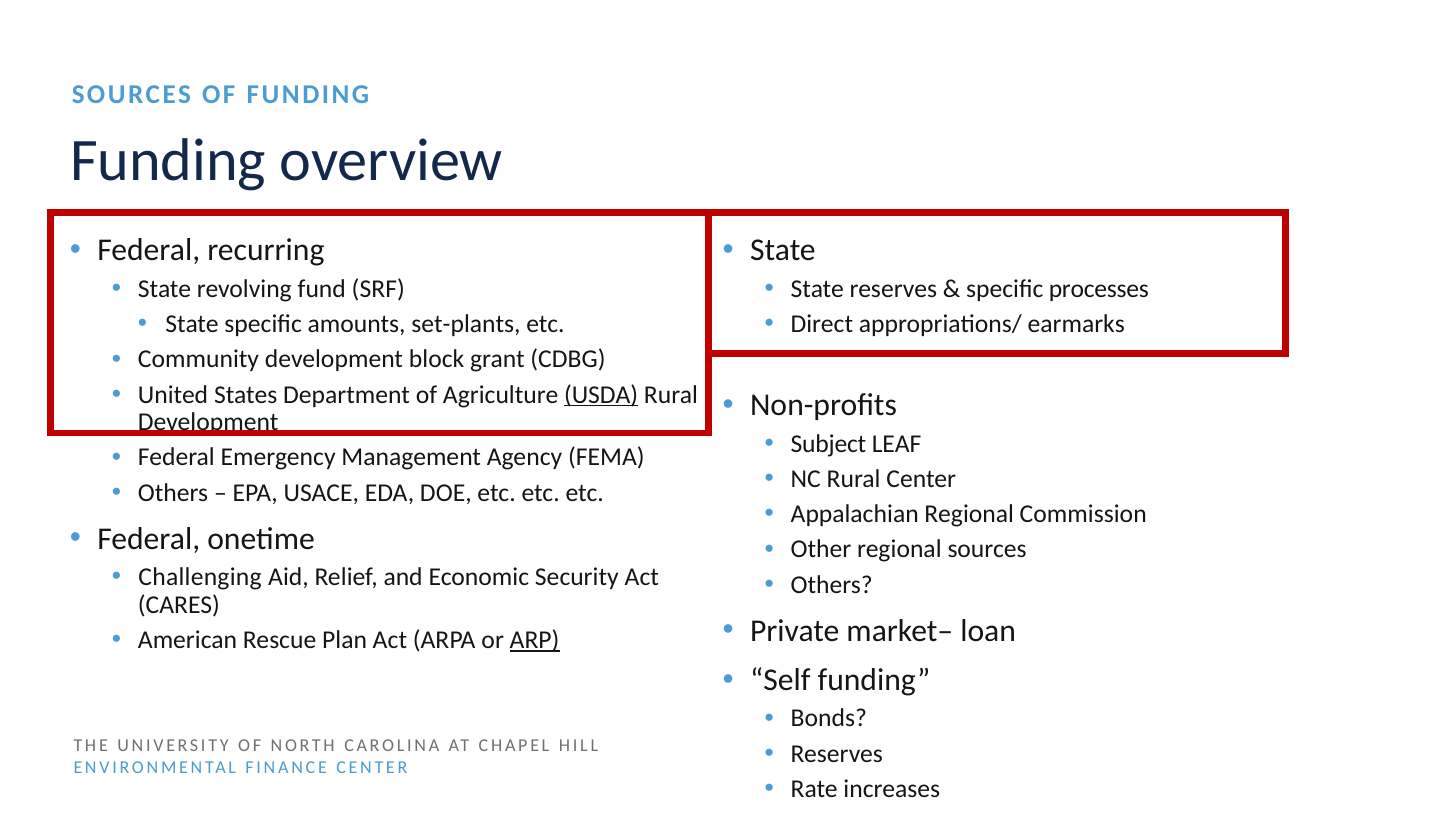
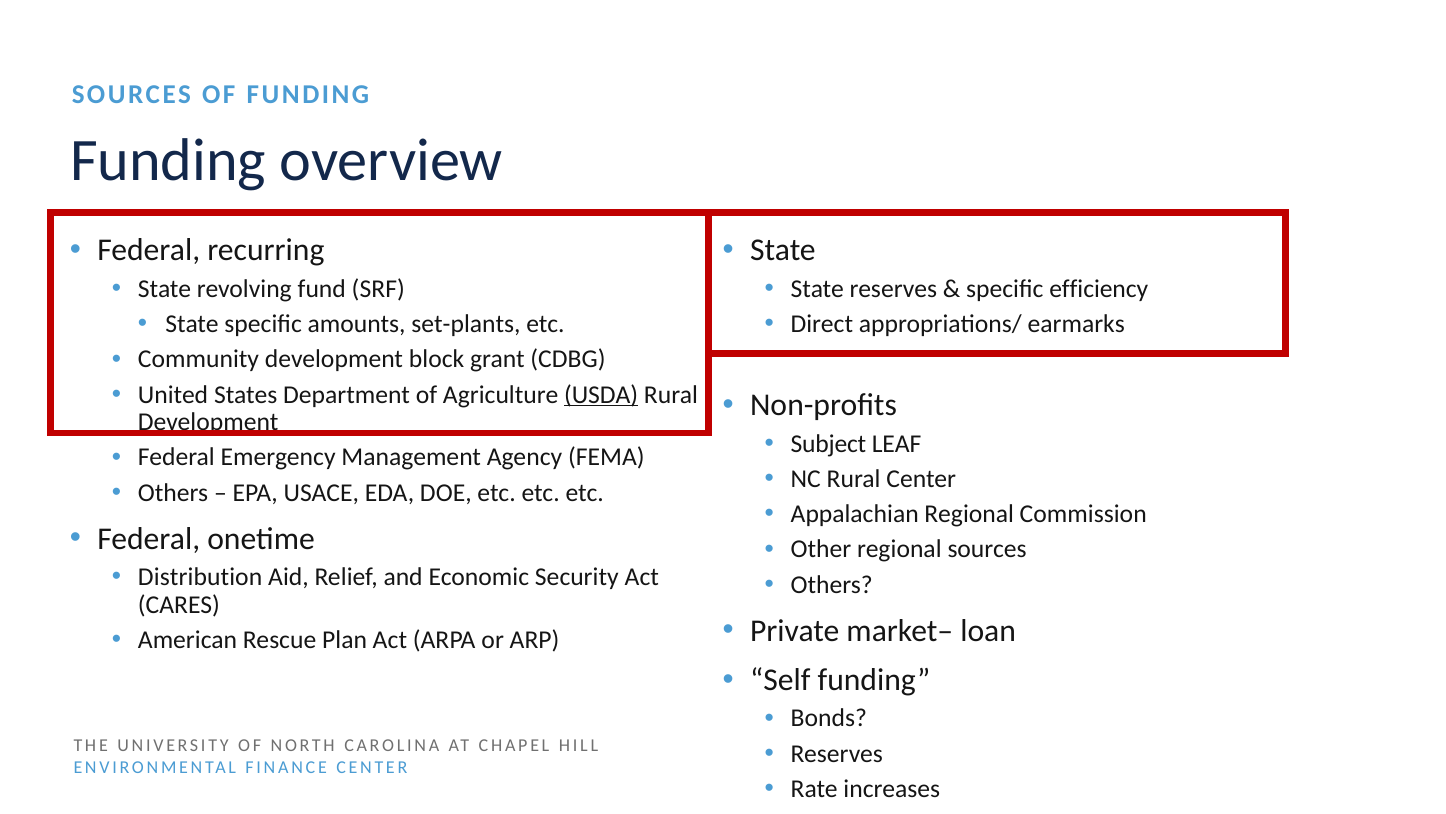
processes: processes -> efficiency
Challenging: Challenging -> Distribution
ARP underline: present -> none
